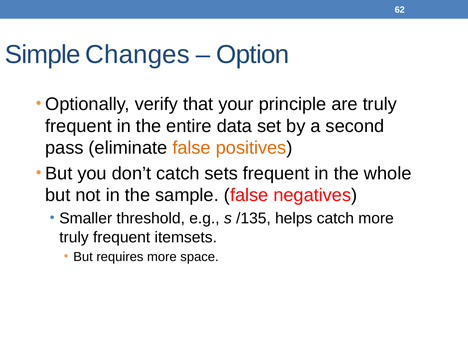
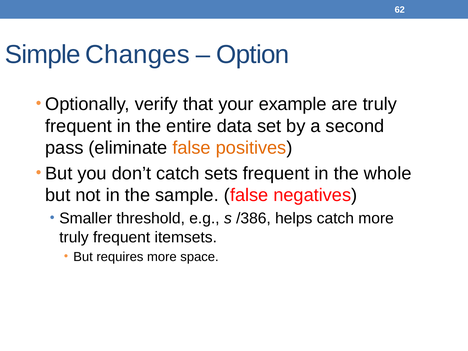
principle: principle -> example
/135: /135 -> /386
